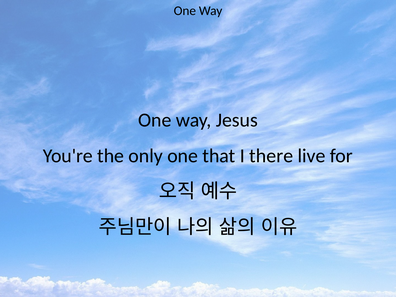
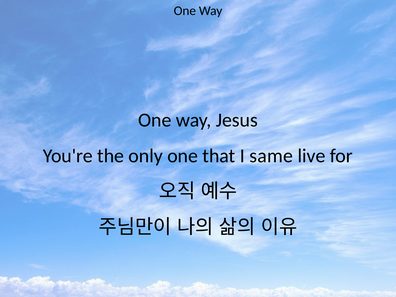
there: there -> same
